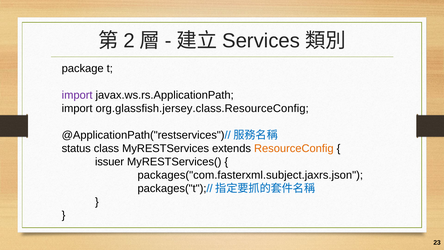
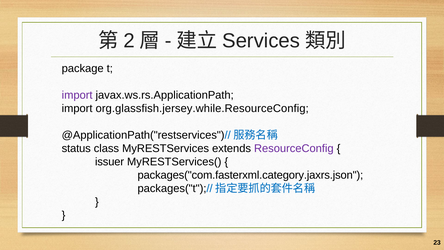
org.glassfish.jersey.class.ResourceConfig: org.glassfish.jersey.class.ResourceConfig -> org.glassfish.jersey.while.ResourceConfig
ResourceConfig colour: orange -> purple
packages("com.fasterxml.subject.jaxrs.json: packages("com.fasterxml.subject.jaxrs.json -> packages("com.fasterxml.category.jaxrs.json
